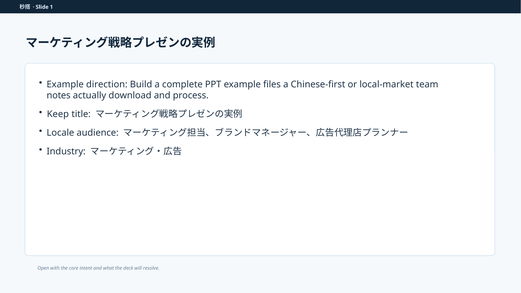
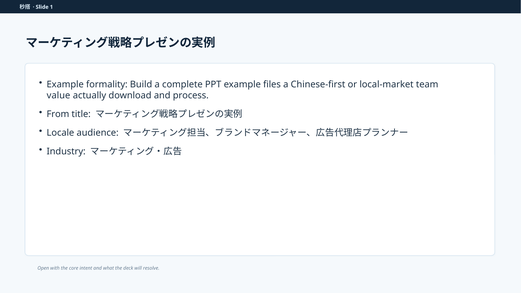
direction: direction -> formality
notes: notes -> value
Keep: Keep -> From
